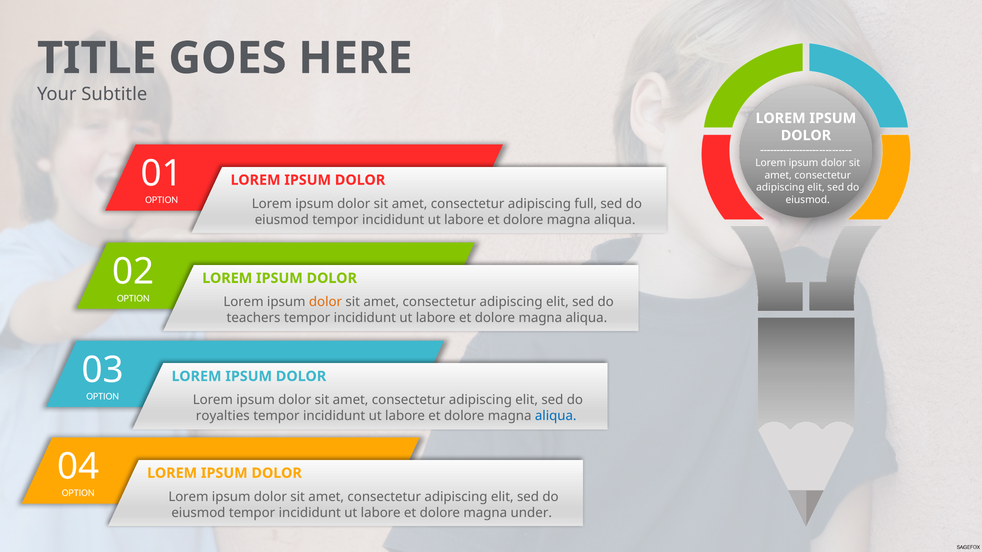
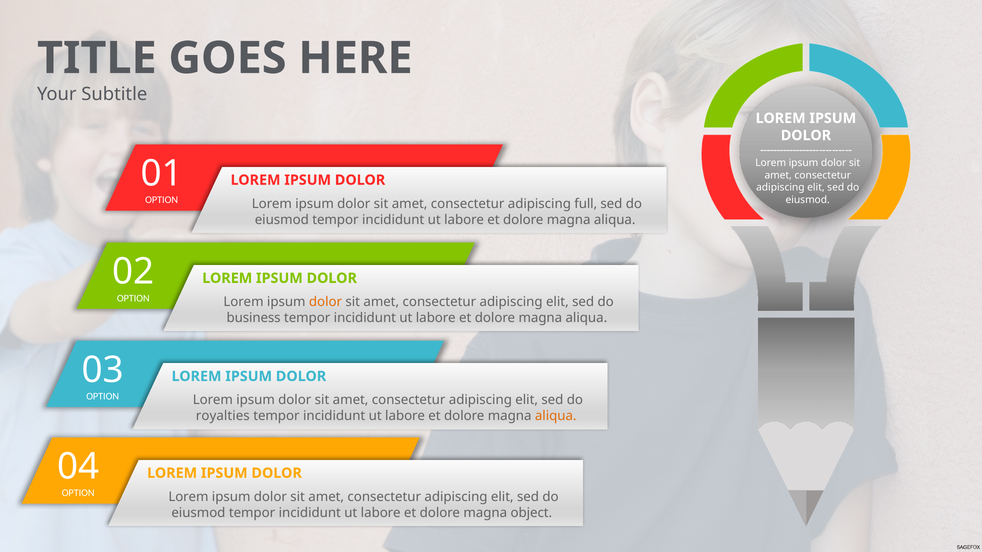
teachers: teachers -> business
aliqua at (556, 416) colour: blue -> orange
under: under -> object
